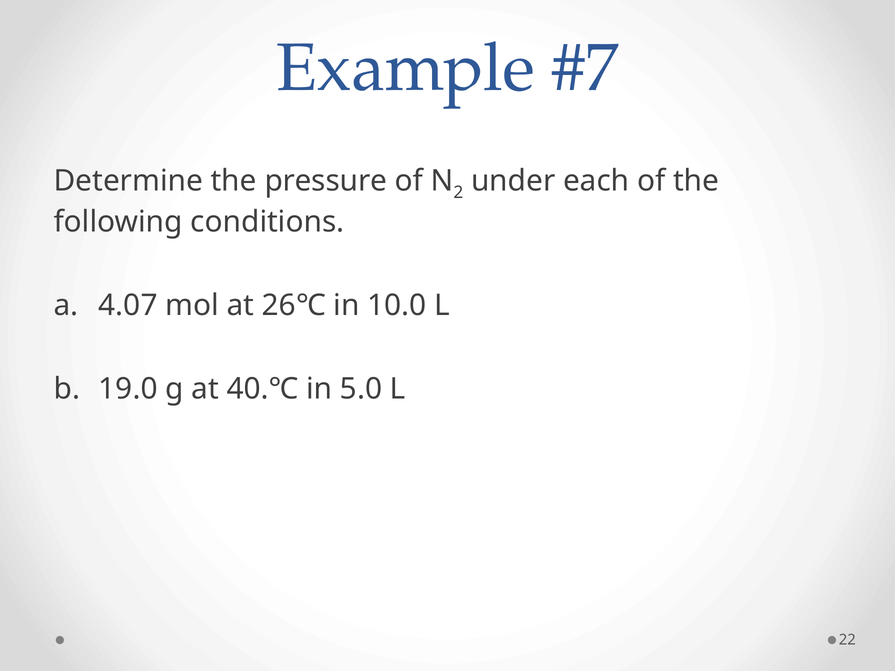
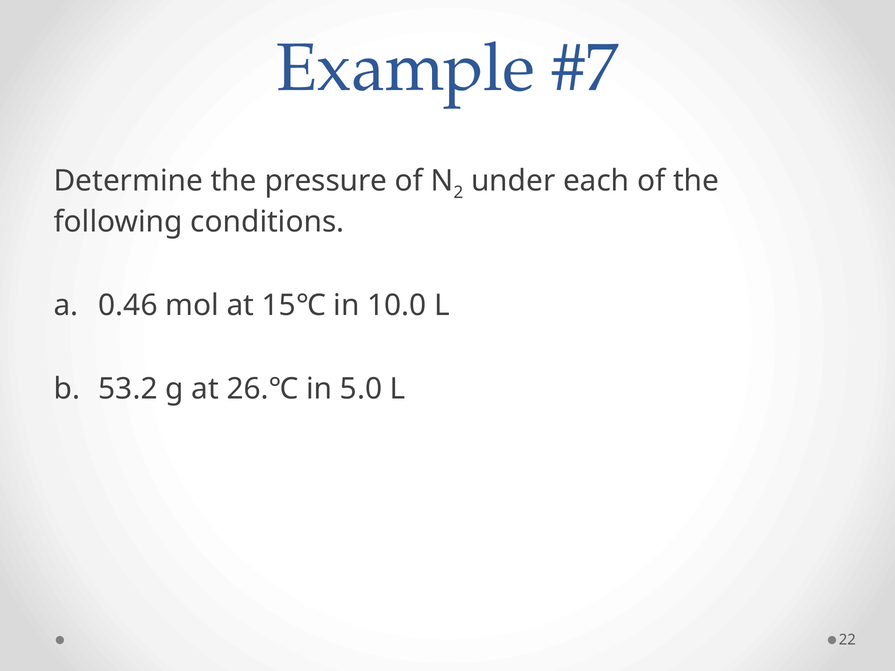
4.07: 4.07 -> 0.46
26℃: 26℃ -> 15℃
19.0: 19.0 -> 53.2
40.℃: 40.℃ -> 26.℃
